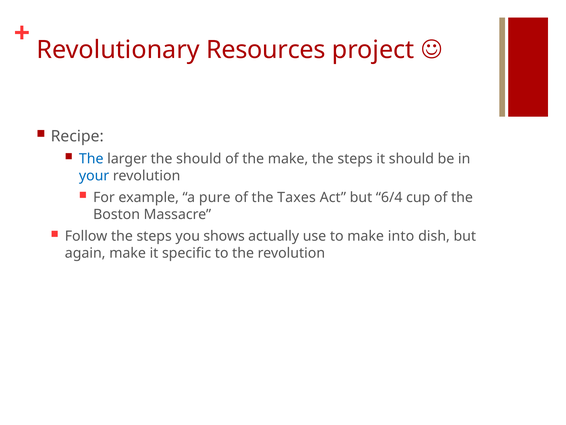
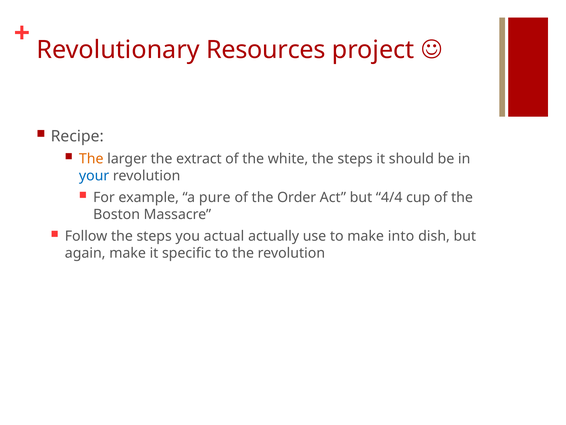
The at (91, 159) colour: blue -> orange
the should: should -> extract
the make: make -> white
Taxes: Taxes -> Order
6/4: 6/4 -> 4/4
shows: shows -> actual
